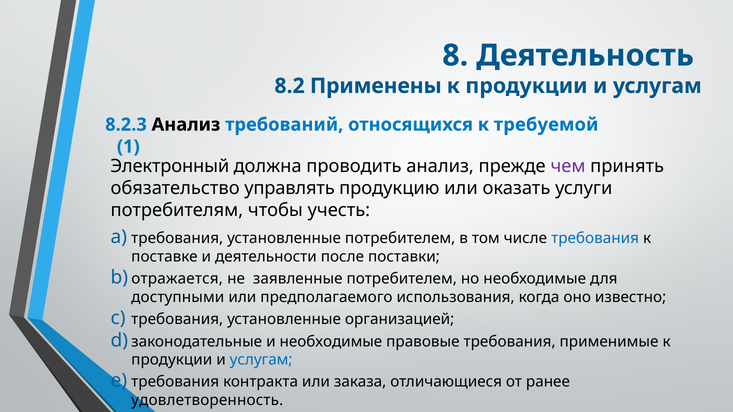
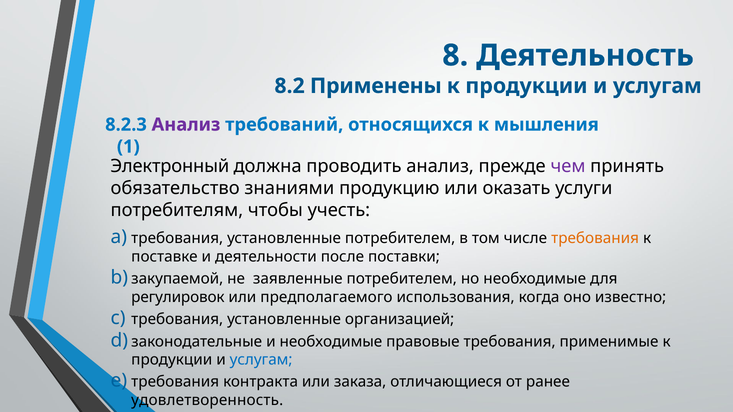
Анализ at (186, 125) colour: black -> purple
требуемой: требуемой -> мышления
управлять: управлять -> знаниями
требования at (595, 239) colour: blue -> orange
отражается: отражается -> закупаемой
доступными: доступными -> регулировок
